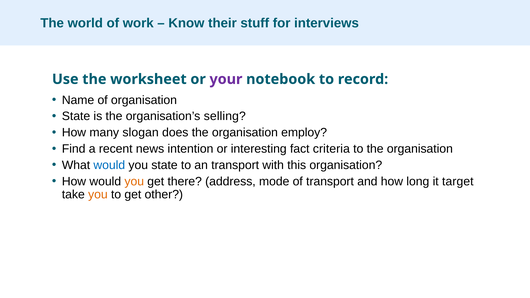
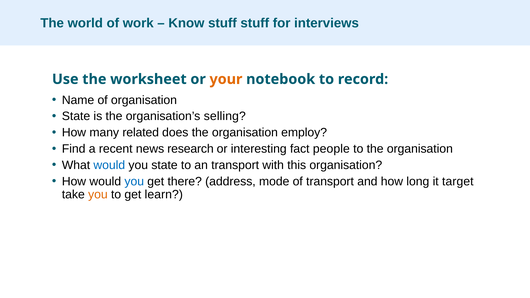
Know their: their -> stuff
your colour: purple -> orange
slogan: slogan -> related
intention: intention -> research
criteria: criteria -> people
you at (134, 181) colour: orange -> blue
other: other -> learn
